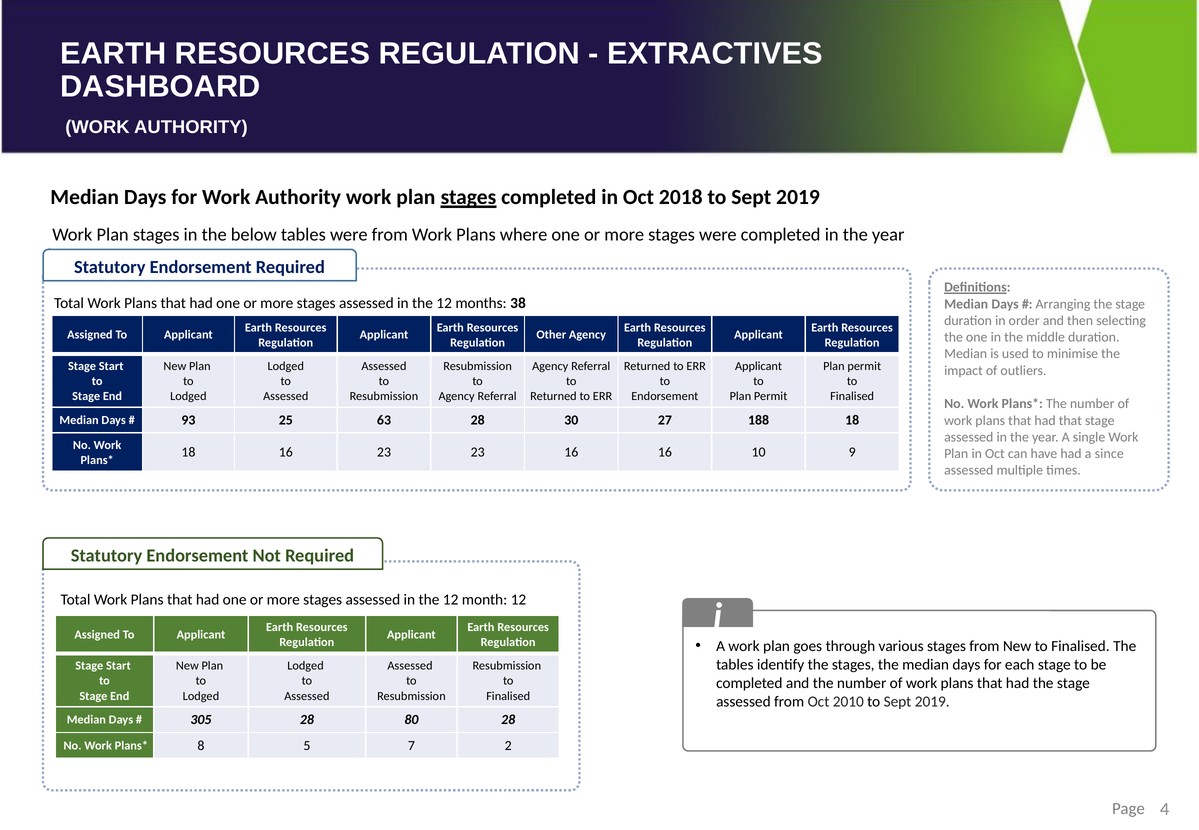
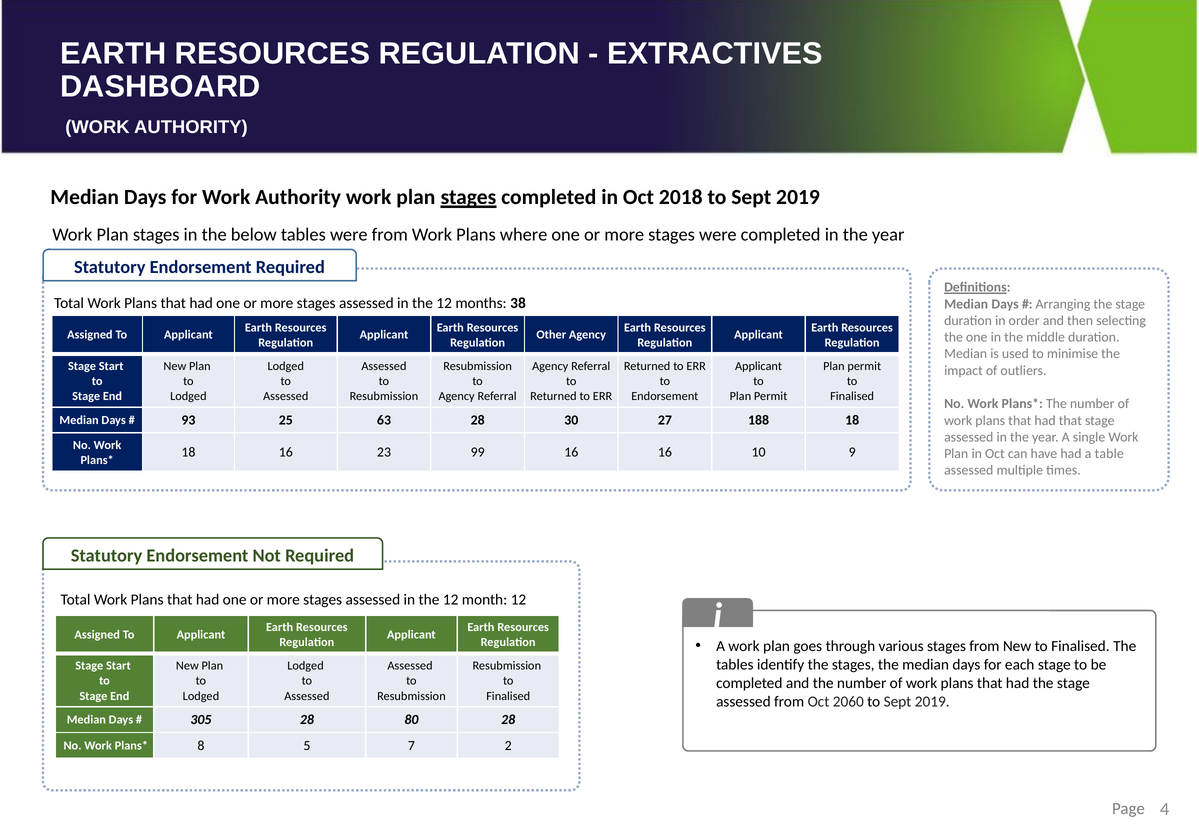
23 23: 23 -> 99
since: since -> table
2010: 2010 -> 2060
